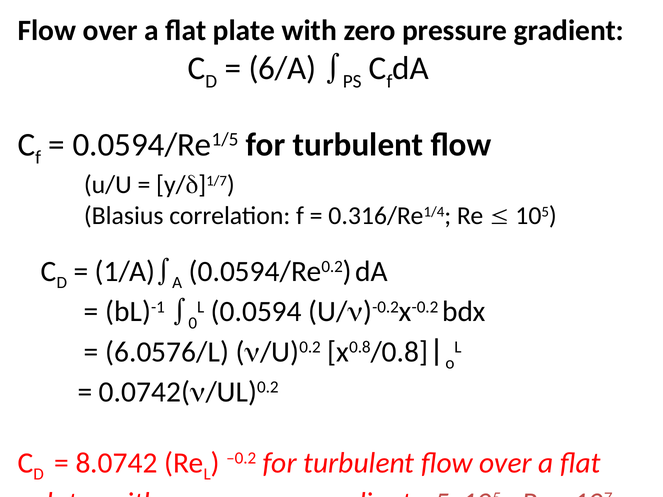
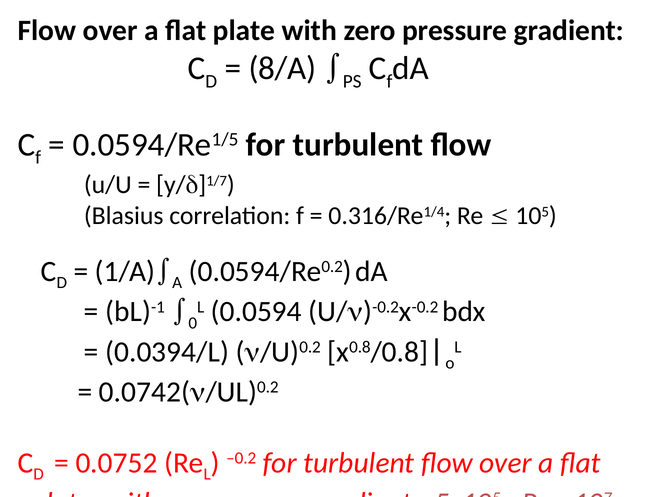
6/A: 6/A -> 8/A
6.0576/L: 6.0576/L -> 0.0394/L
8.0742: 8.0742 -> 0.0752
